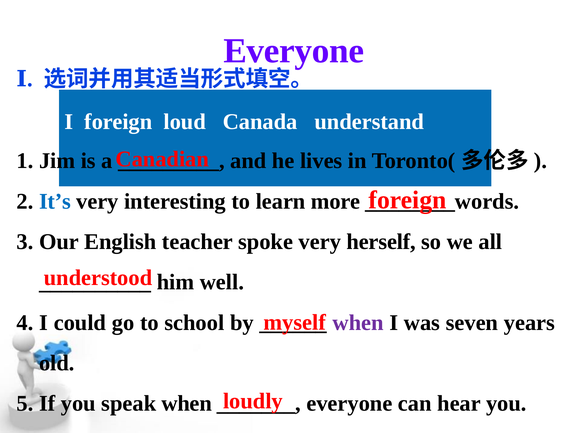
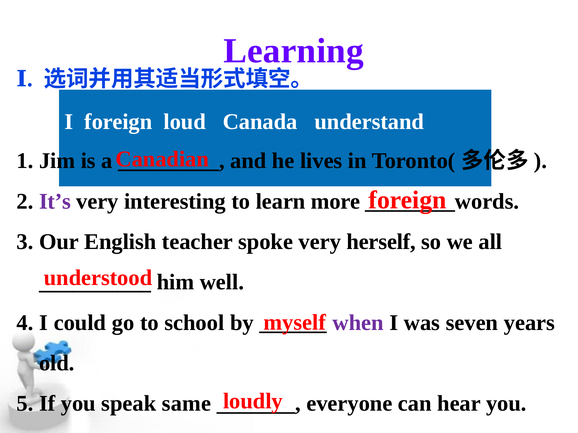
Everyone at (294, 51): Everyone -> Learning
It’s colour: blue -> purple
speak when: when -> same
